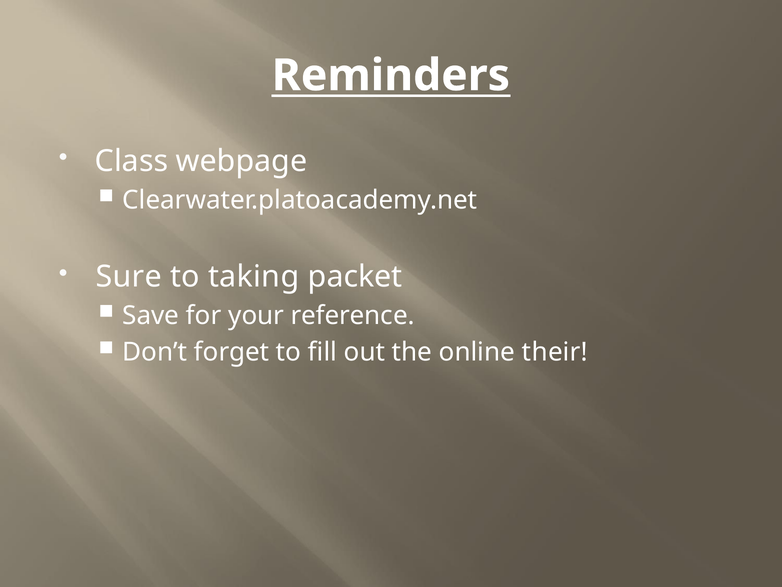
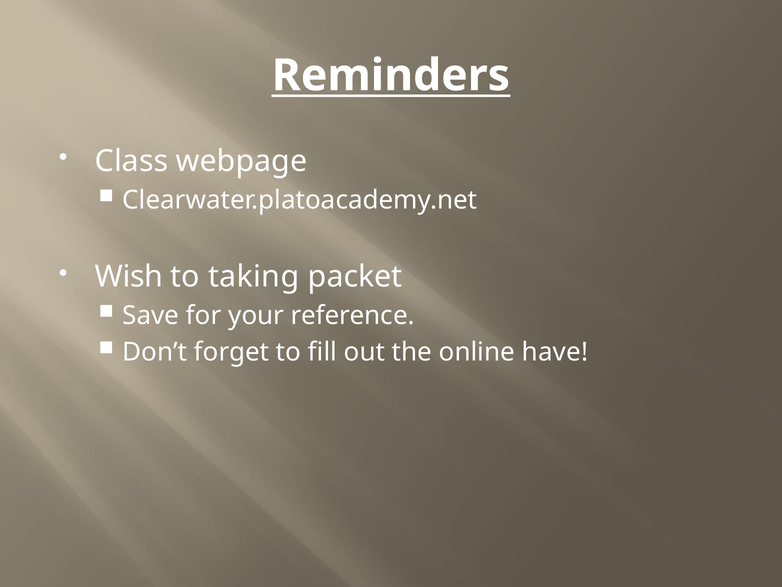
Sure: Sure -> Wish
their: their -> have
